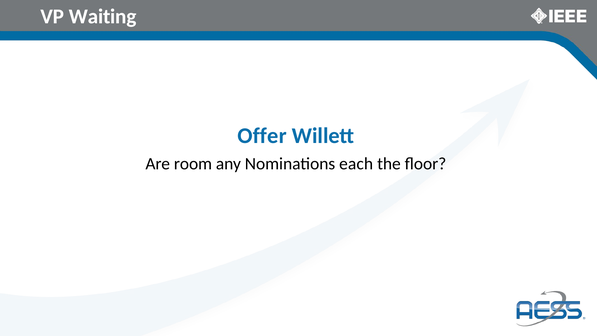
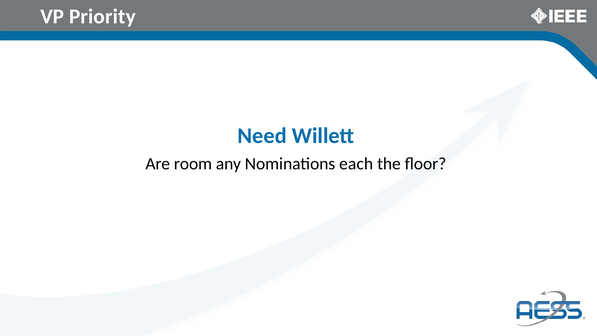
Waiting: Waiting -> Priority
Offer: Offer -> Need
